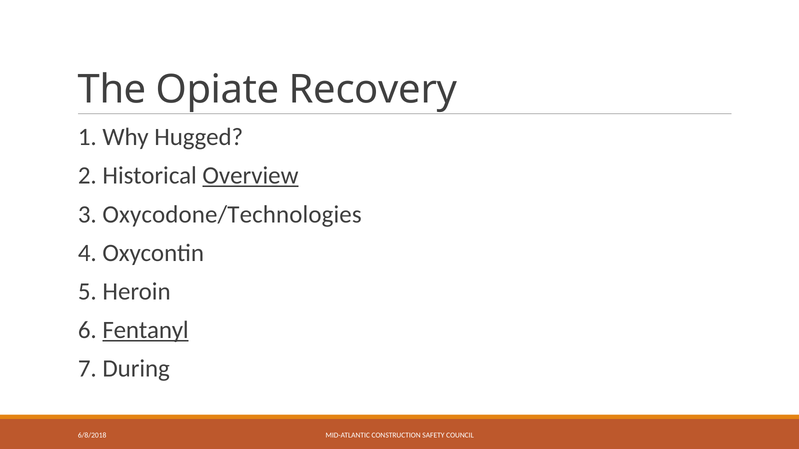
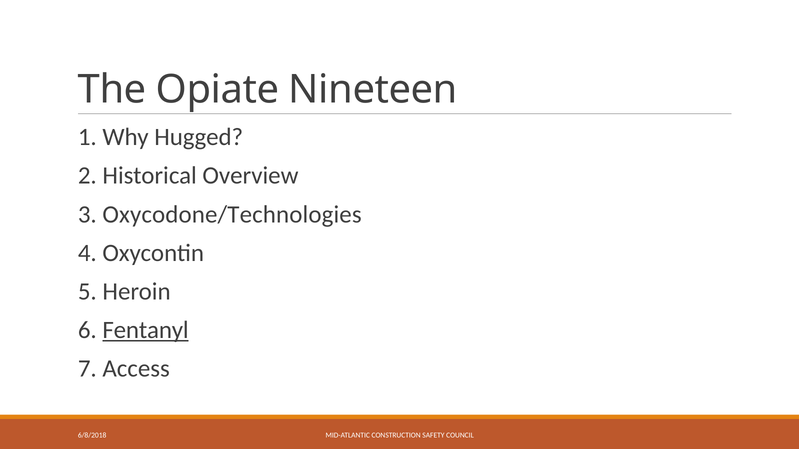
Recovery: Recovery -> Nineteen
Overview underline: present -> none
During: During -> Access
